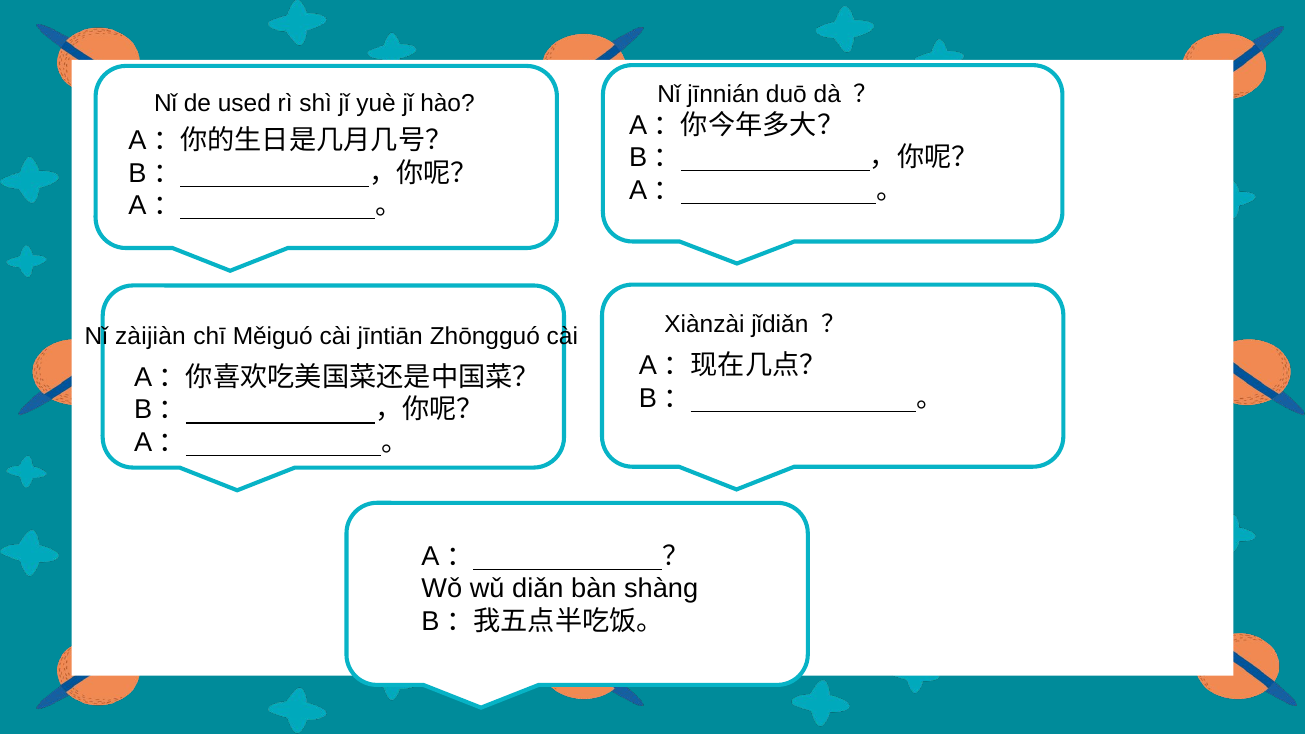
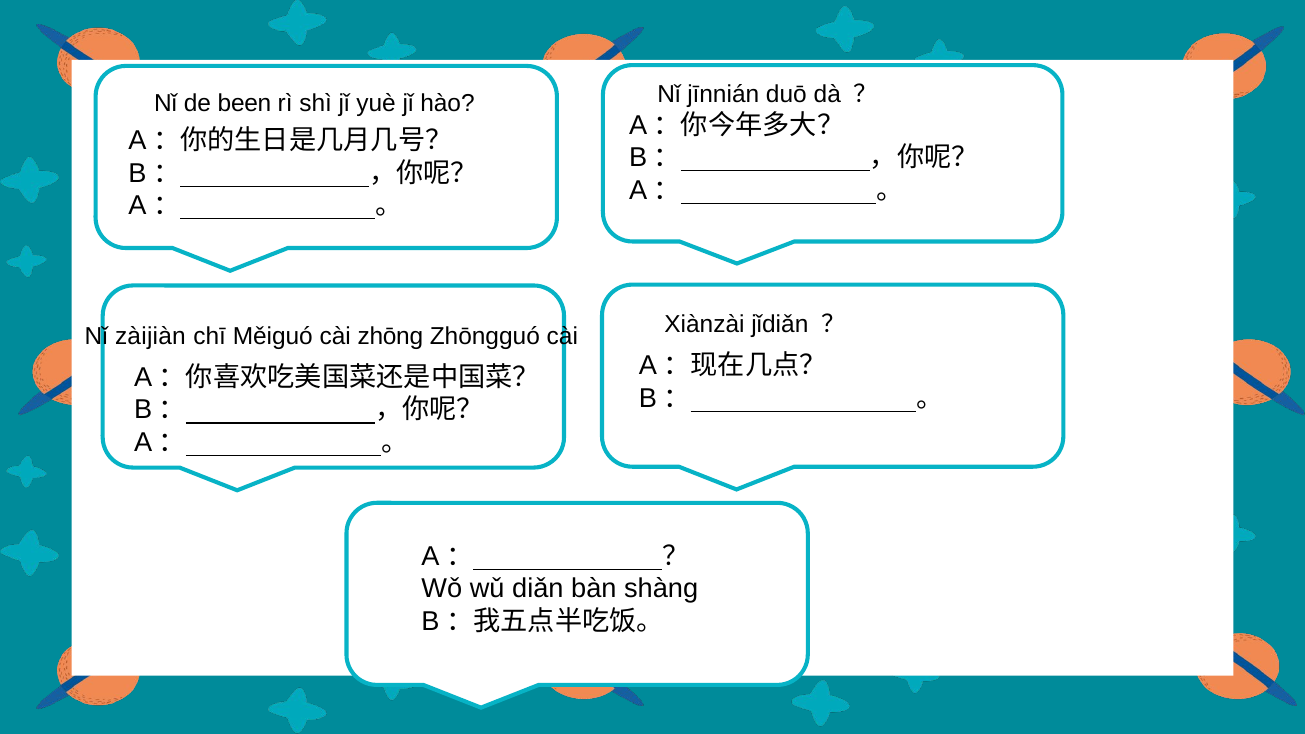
used: used -> been
jīntiān: jīntiān -> zhōng
